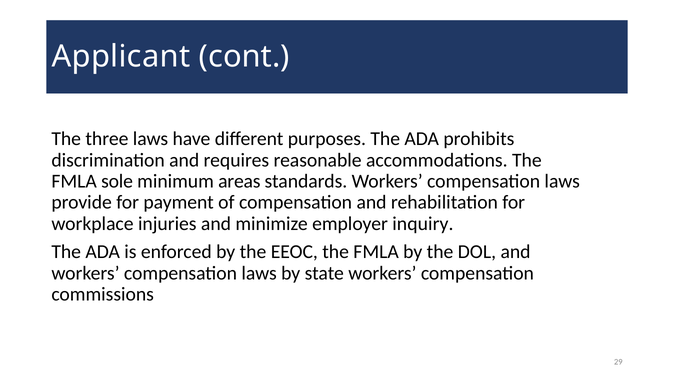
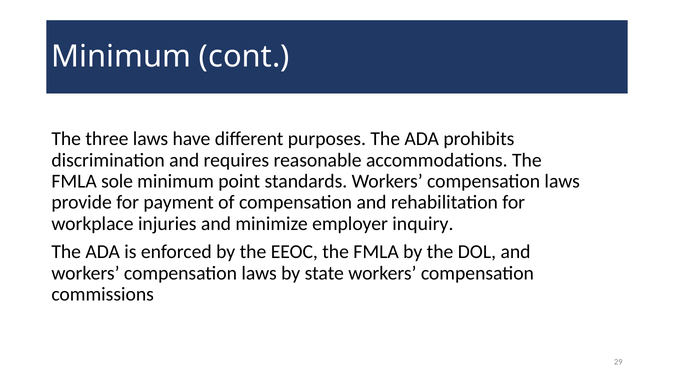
Applicant at (121, 57): Applicant -> Minimum
areas: areas -> point
